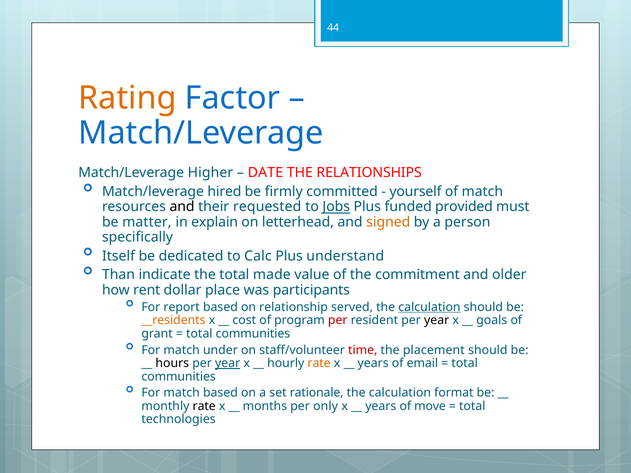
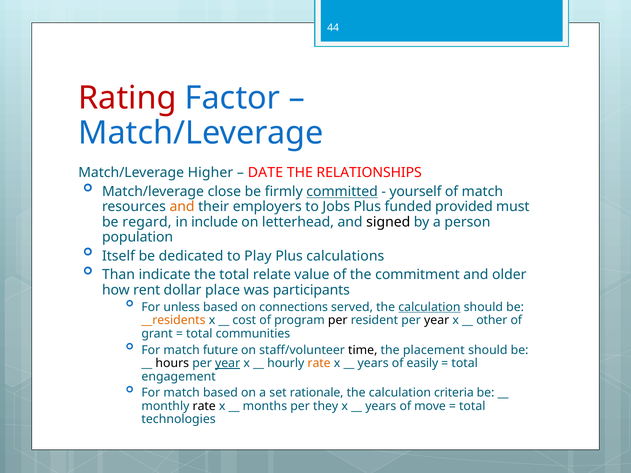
Rating colour: orange -> red
hired: hired -> close
committed underline: none -> present
and at (182, 207) colour: black -> orange
requested: requested -> employers
Jobs underline: present -> none
matter: matter -> regard
explain: explain -> include
signed colour: orange -> black
specifically: specifically -> population
Calc: Calc -> Play
understand: understand -> calculations
made: made -> relate
report: report -> unless
relationship: relationship -> connections
per at (338, 320) colour: red -> black
goals: goals -> other
under: under -> future
time colour: red -> black
email: email -> easily
communities at (179, 377): communities -> engagement
format: format -> criteria
only: only -> they
